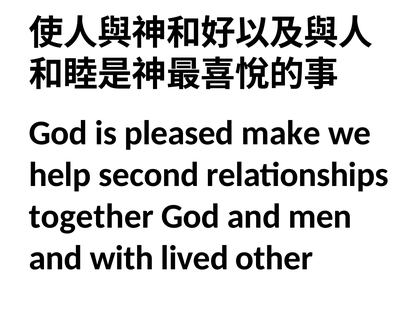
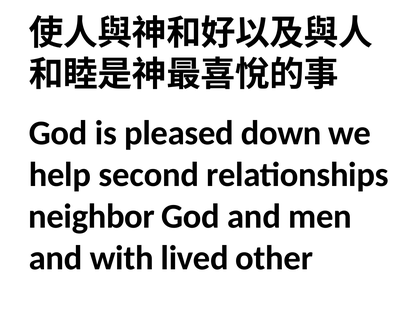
make: make -> down
together: together -> neighbor
